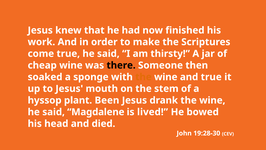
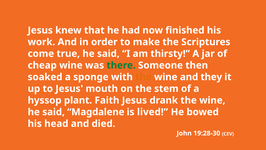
there colour: black -> green
and true: true -> they
Been: Been -> Faith
